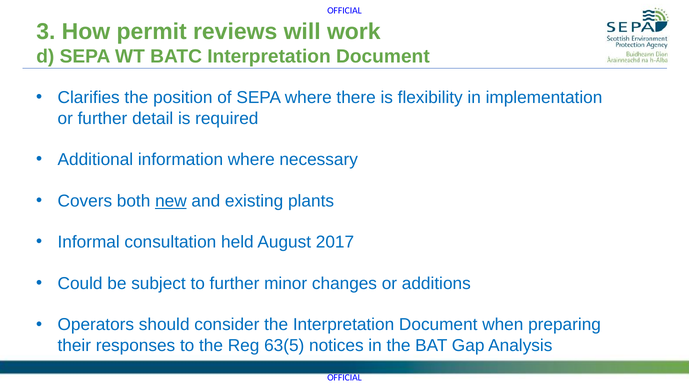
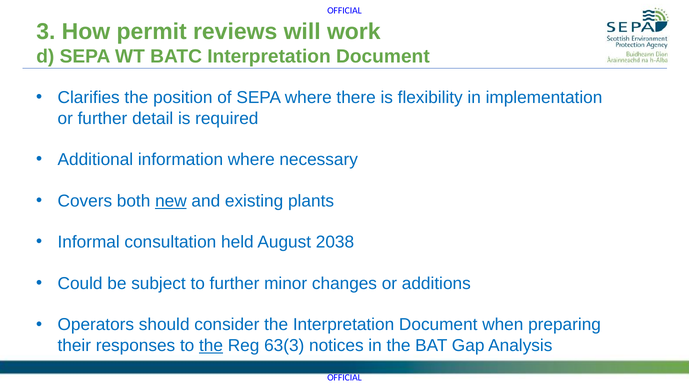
2017: 2017 -> 2038
the at (211, 346) underline: none -> present
63(5: 63(5 -> 63(3
